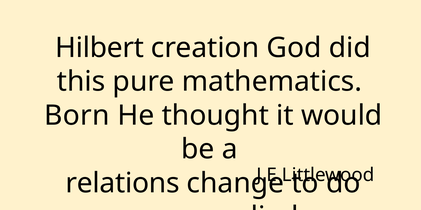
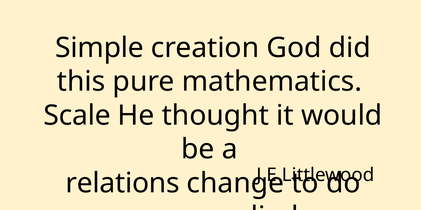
Hilbert: Hilbert -> Simple
Born: Born -> Scale
